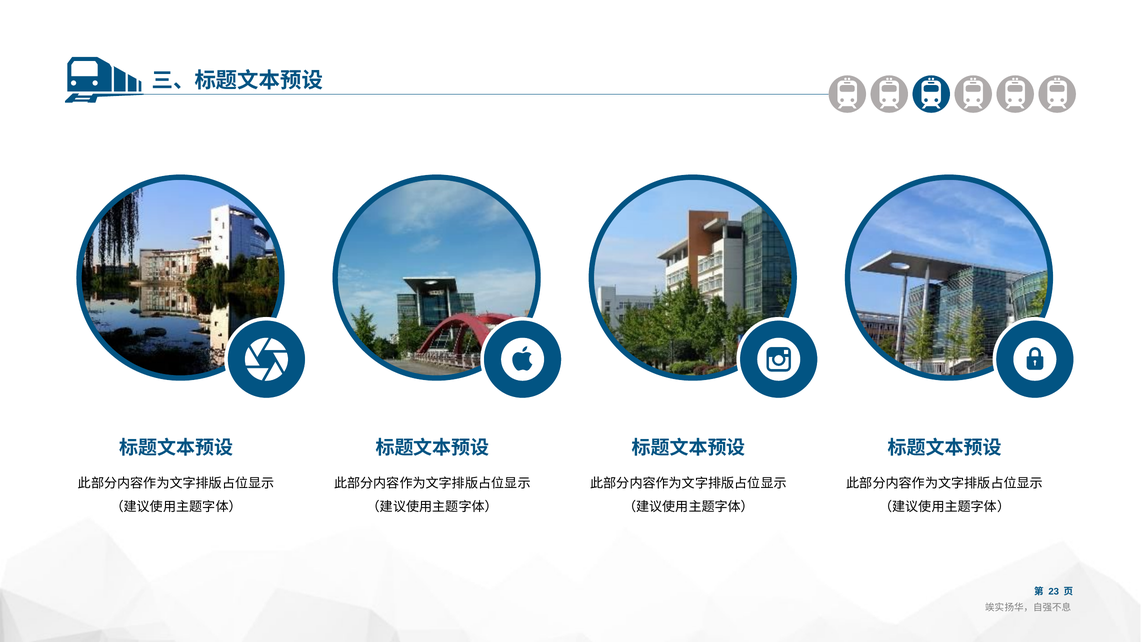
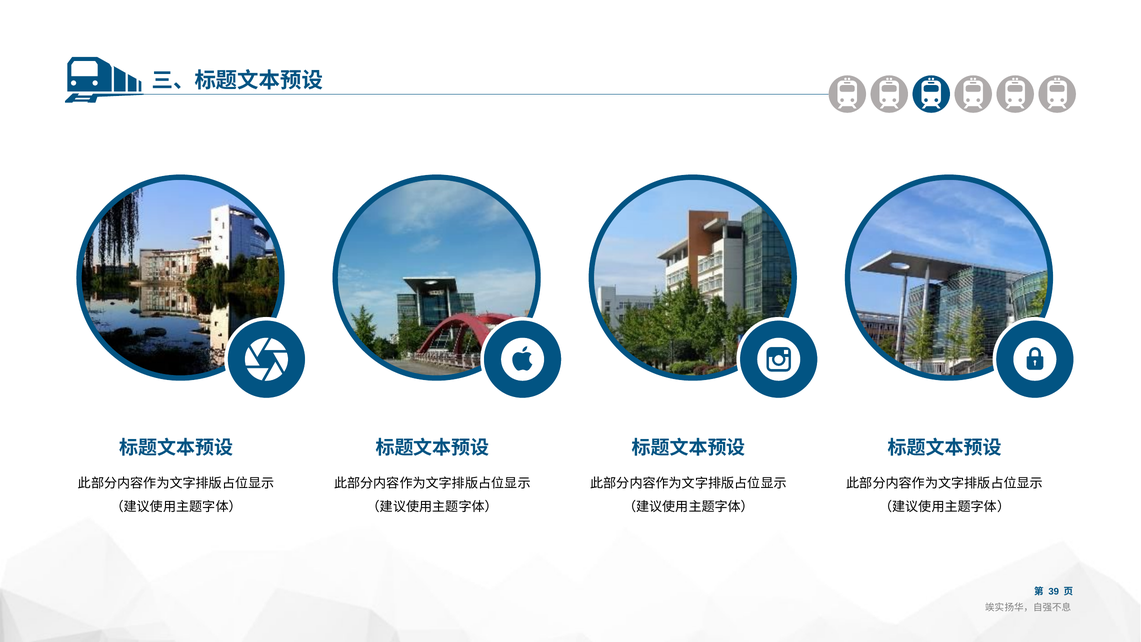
23: 23 -> 39
